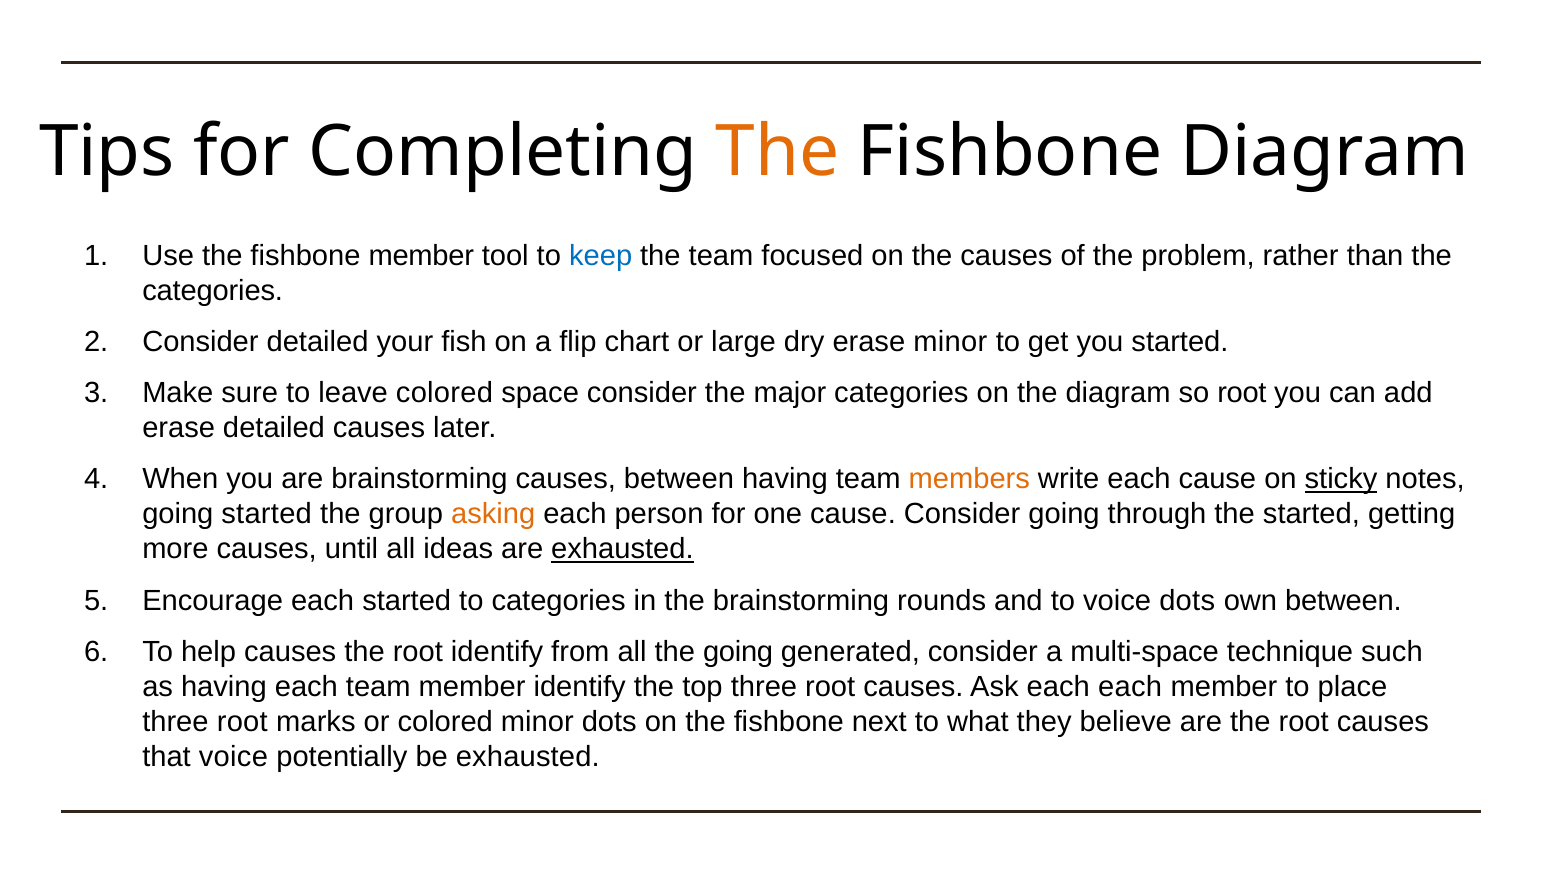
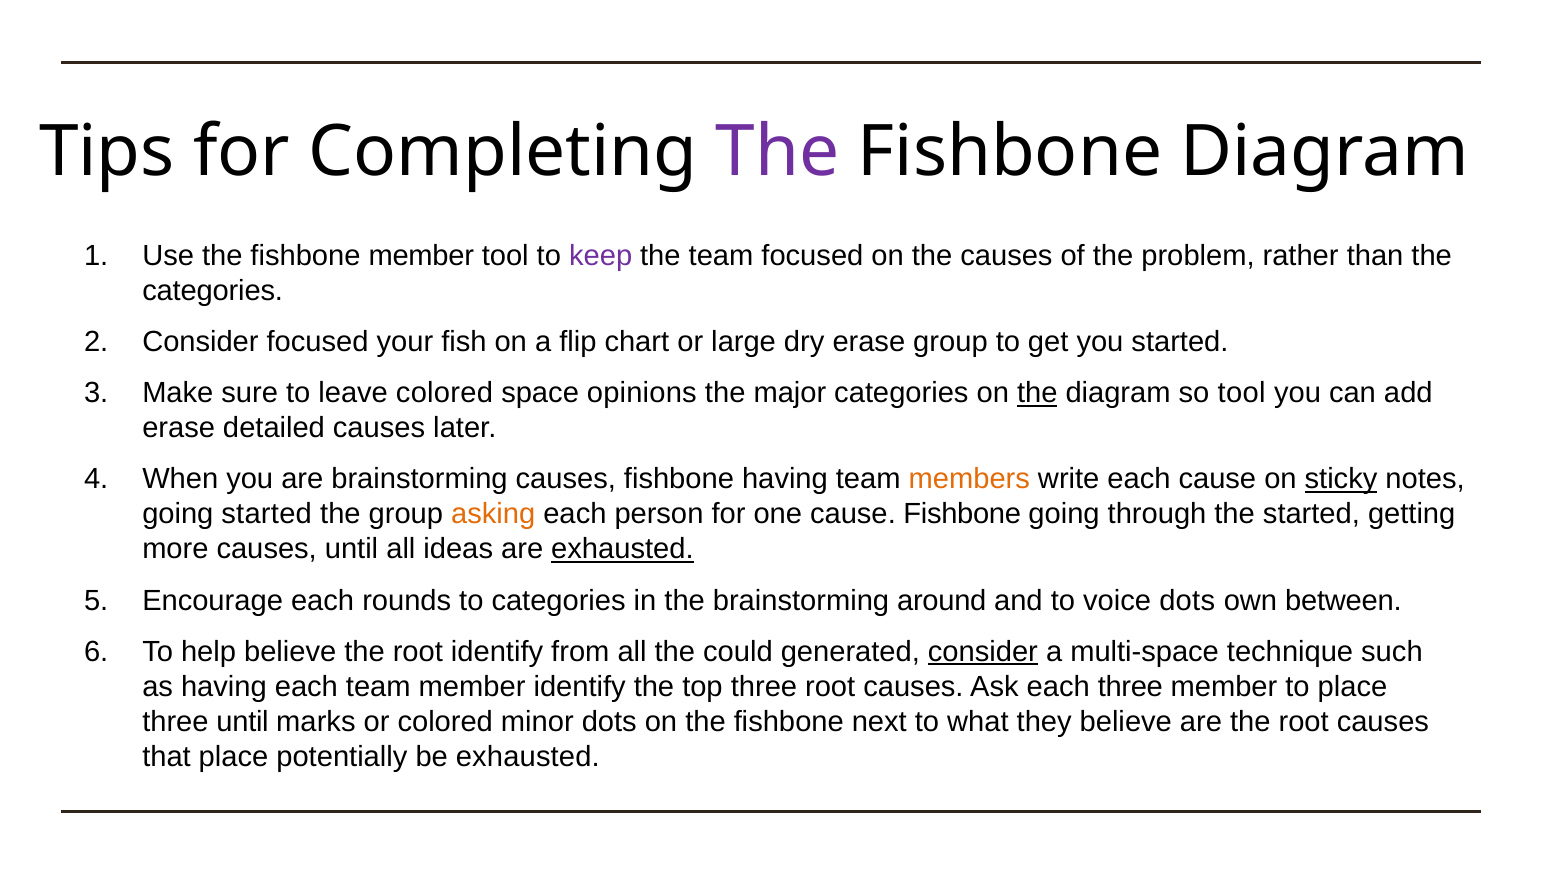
The at (778, 152) colour: orange -> purple
keep colour: blue -> purple
Consider detailed: detailed -> focused
erase minor: minor -> group
space consider: consider -> opinions
the at (1037, 393) underline: none -> present
so root: root -> tool
causes between: between -> fishbone
cause Consider: Consider -> Fishbone
each started: started -> rounds
rounds: rounds -> around
help causes: causes -> believe
the going: going -> could
consider at (983, 651) underline: none -> present
each each: each -> three
root at (242, 721): root -> until
that voice: voice -> place
